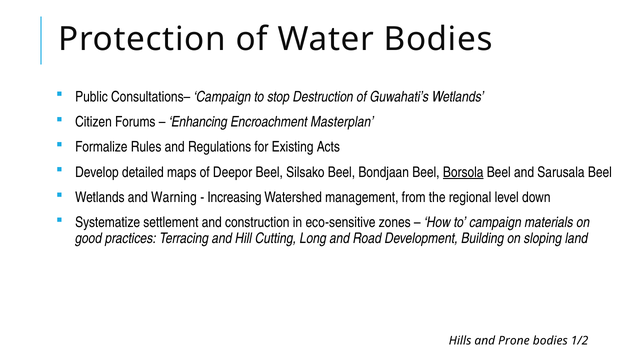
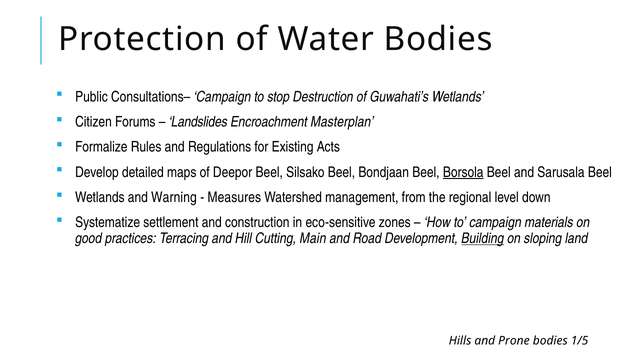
Enhancing: Enhancing -> Landslides
Increasing: Increasing -> Measures
Long: Long -> Main
Building underline: none -> present
1/2: 1/2 -> 1/5
